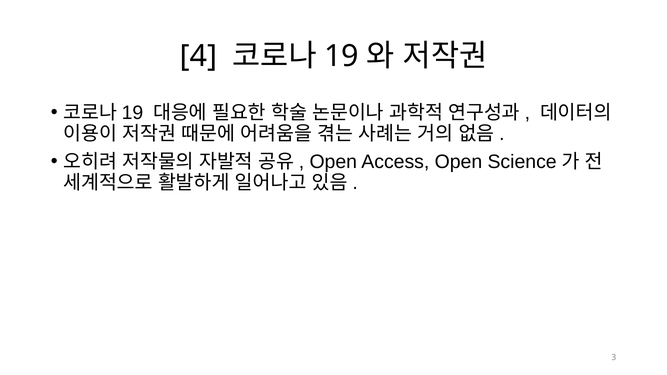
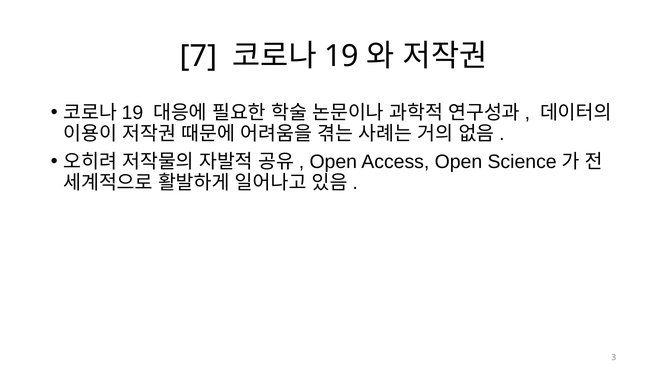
4: 4 -> 7
